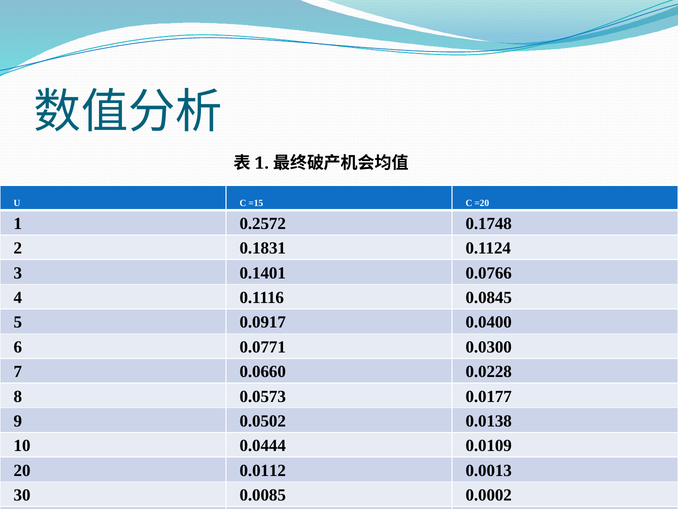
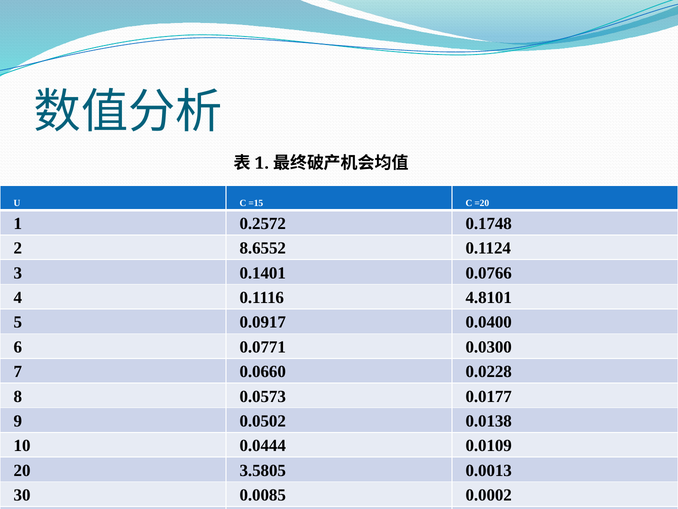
0.1831: 0.1831 -> 8.6552
0.0845: 0.0845 -> 4.8101
0.0112: 0.0112 -> 3.5805
